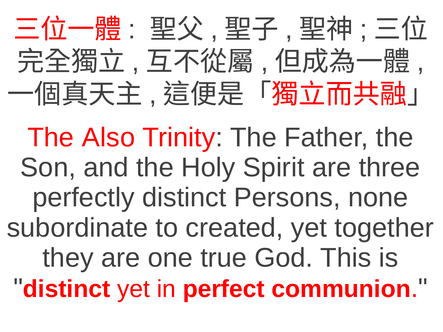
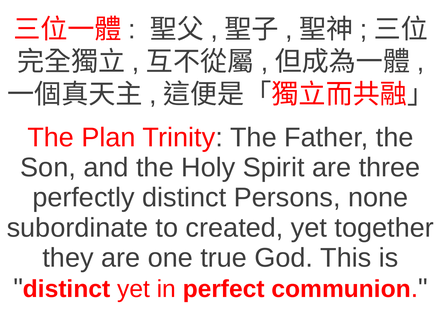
Also: Also -> Plan
